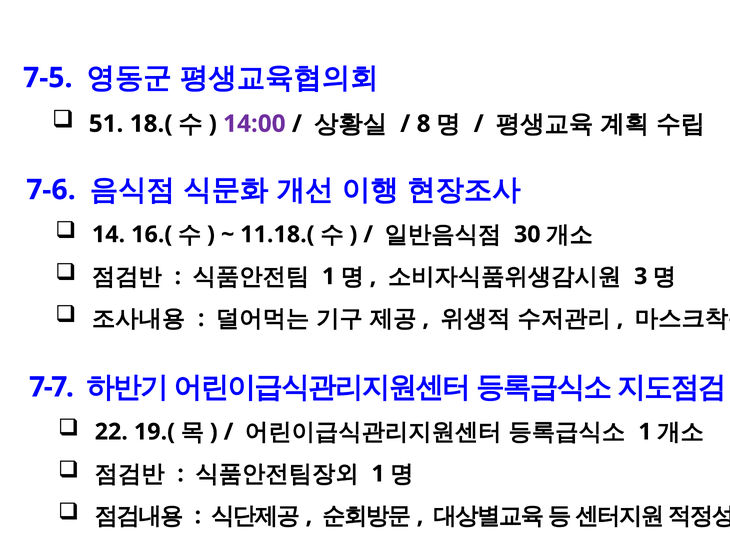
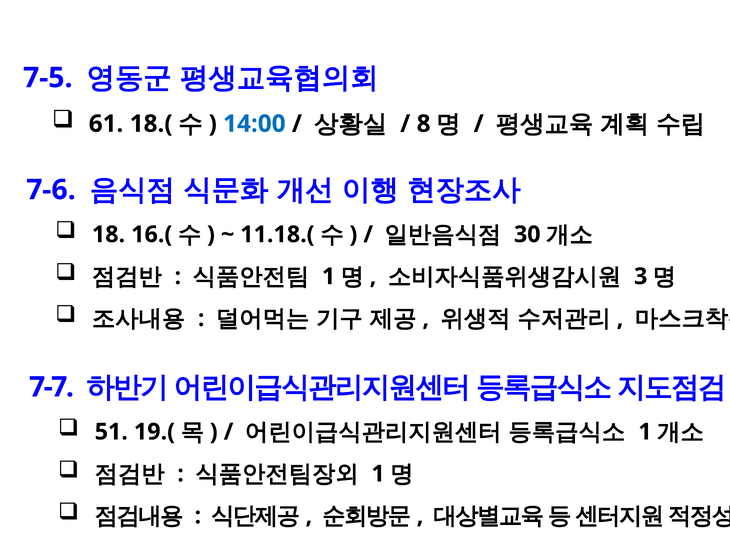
51: 51 -> 61
14:00 colour: purple -> blue
14: 14 -> 18
22: 22 -> 51
